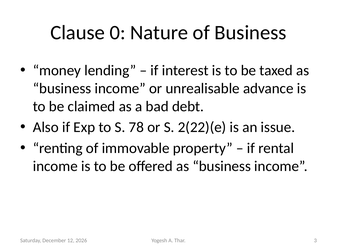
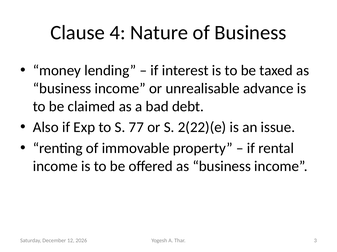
0: 0 -> 4
78: 78 -> 77
